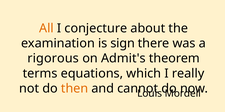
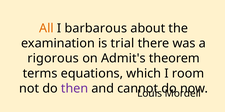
conjecture: conjecture -> barbarous
sign: sign -> trial
really: really -> room
then colour: orange -> purple
